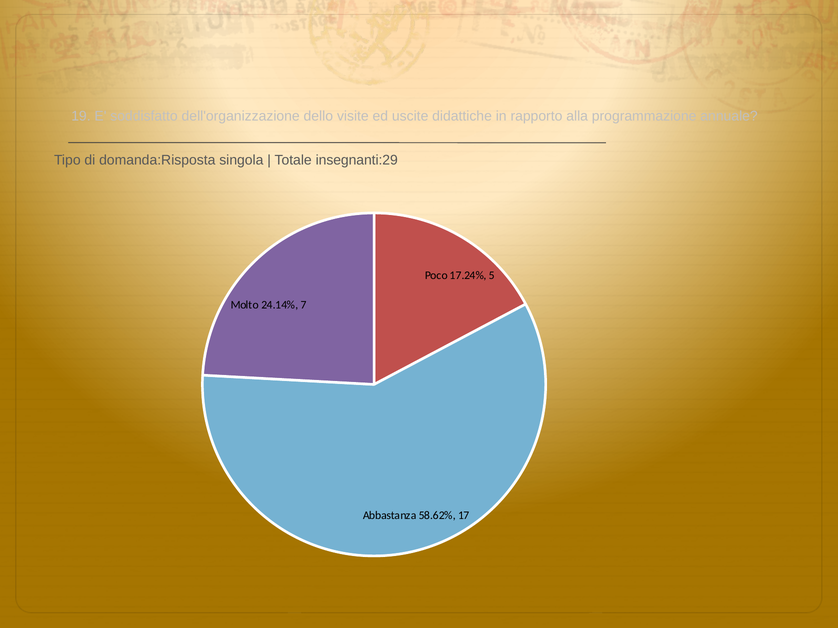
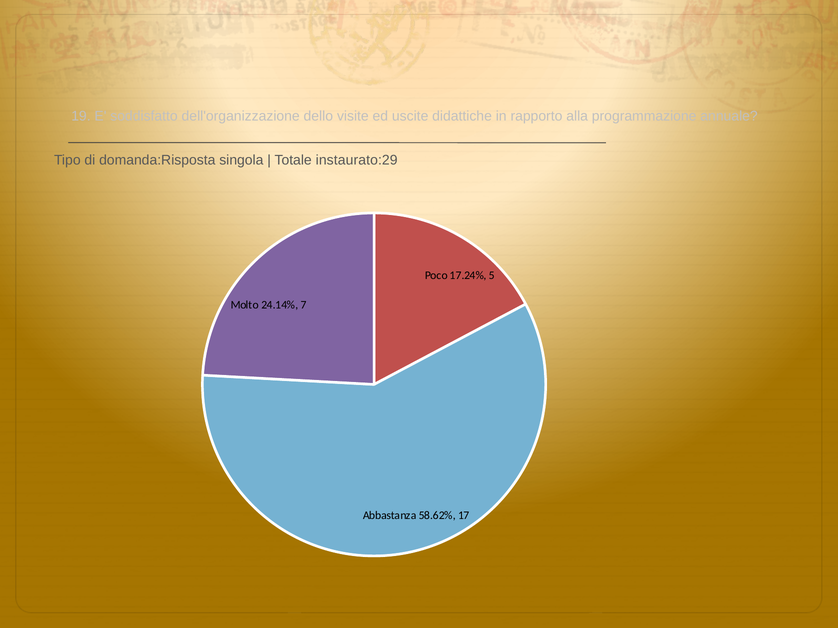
insegnanti:29: insegnanti:29 -> instaurato:29
